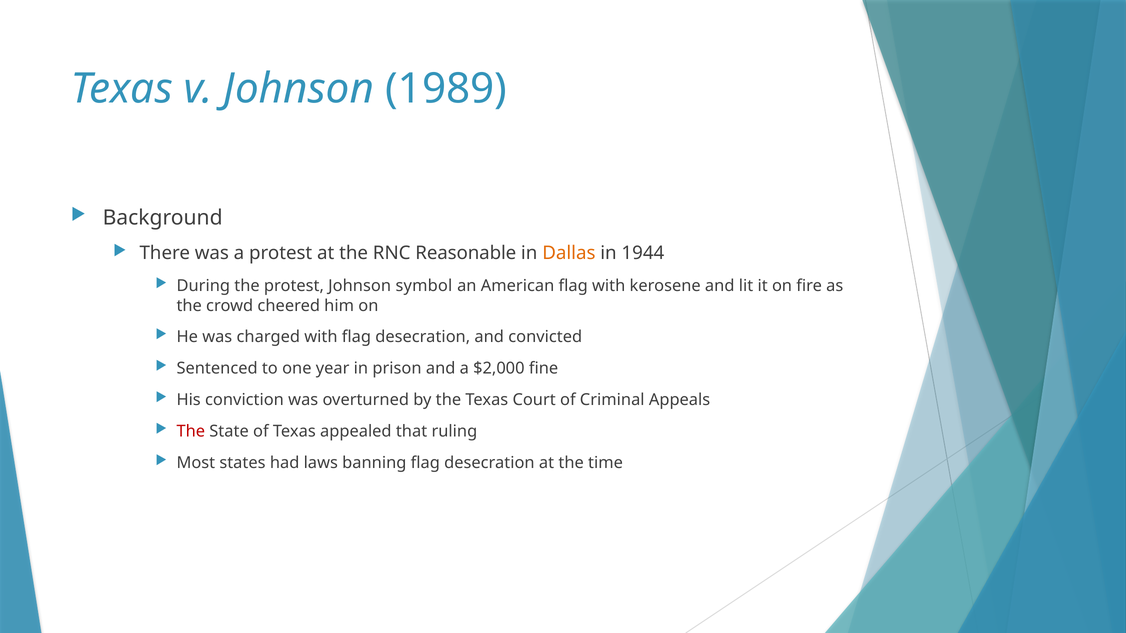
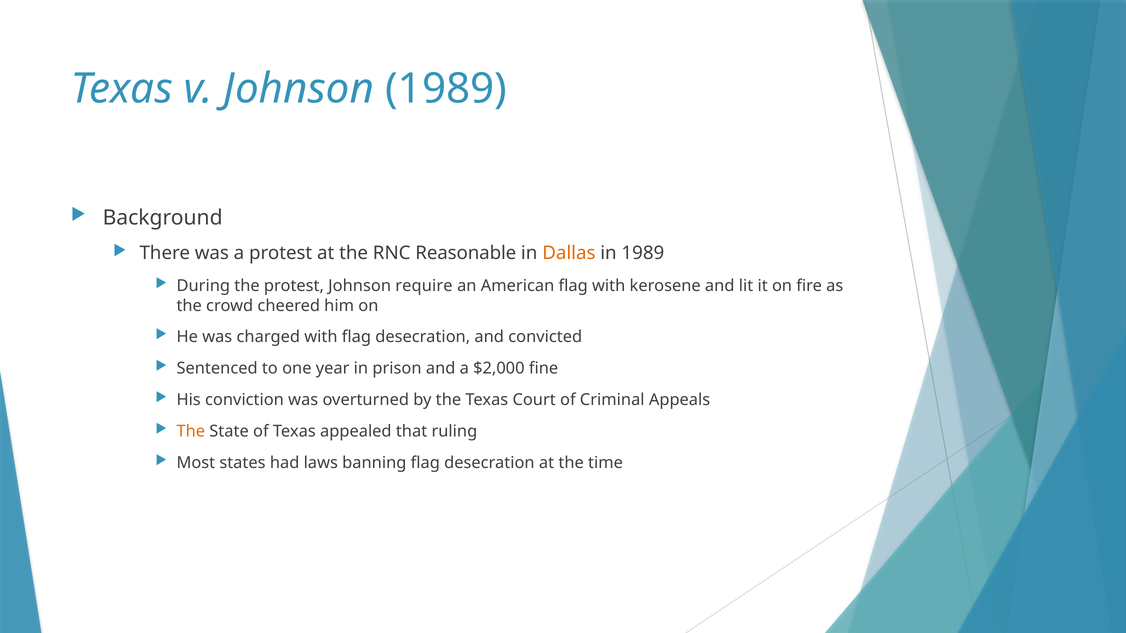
in 1944: 1944 -> 1989
symbol: symbol -> require
The at (191, 432) colour: red -> orange
